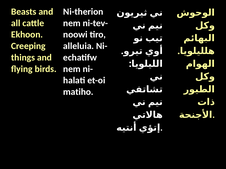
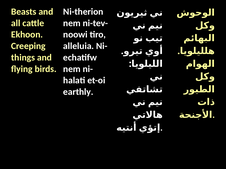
matiho: matiho -> earthly
